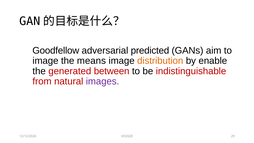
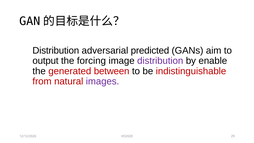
Goodfellow at (56, 50): Goodfellow -> Distribution
image at (45, 61): image -> output
means: means -> forcing
distribution at (160, 61) colour: orange -> purple
